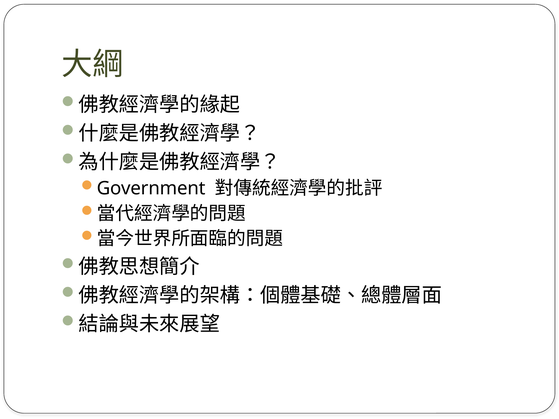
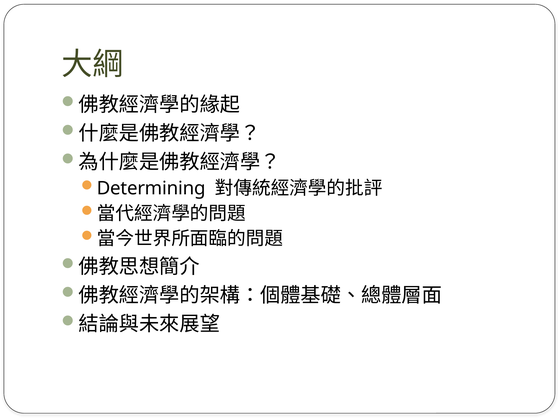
Government: Government -> Determining
